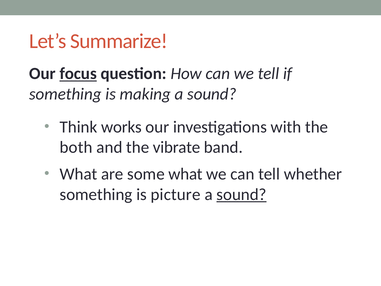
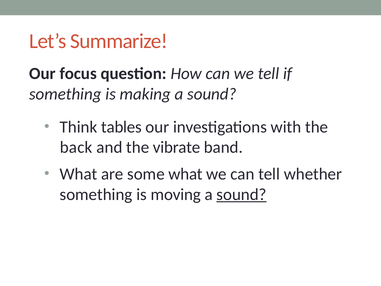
focus underline: present -> none
works: works -> tables
both: both -> back
picture: picture -> moving
